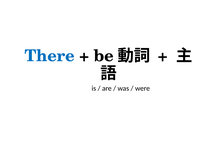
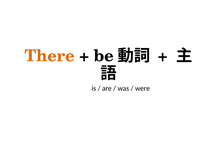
There colour: blue -> orange
